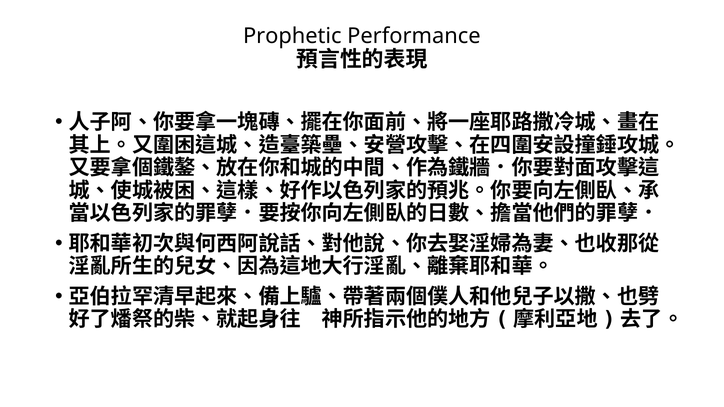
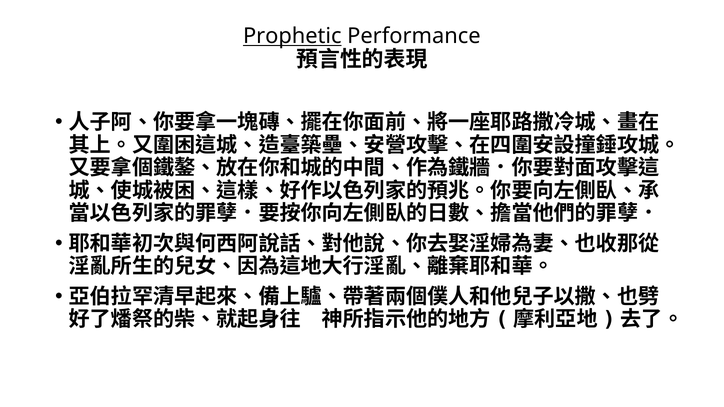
Prophetic underline: none -> present
